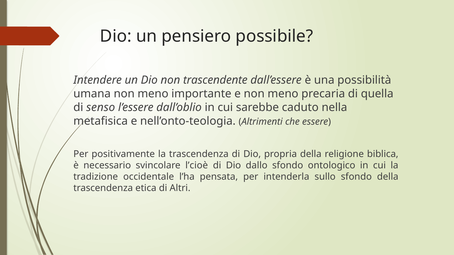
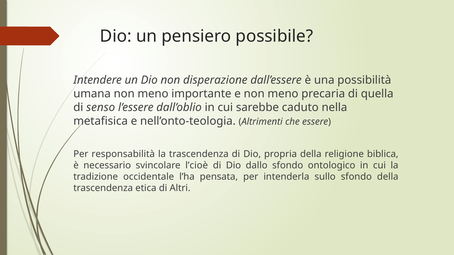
trascendente: trascendente -> disperazione
positivamente: positivamente -> responsabilità
